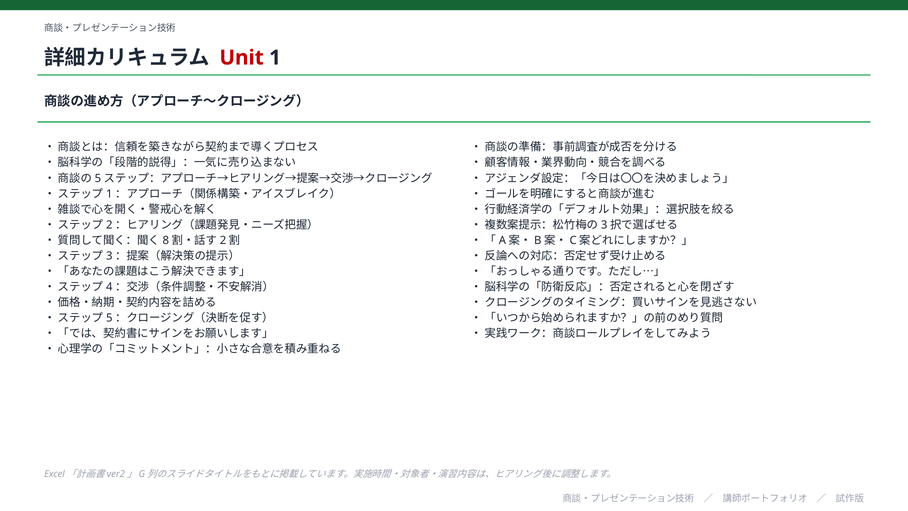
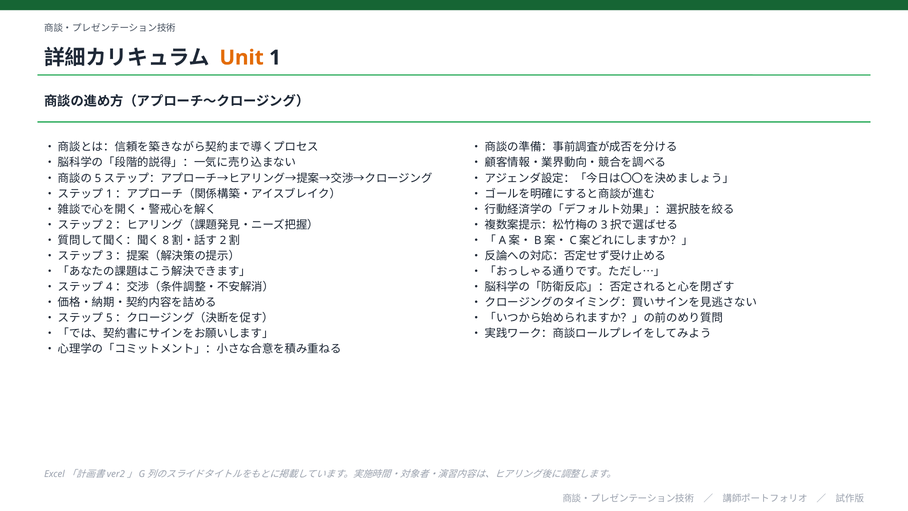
Unit colour: red -> orange
